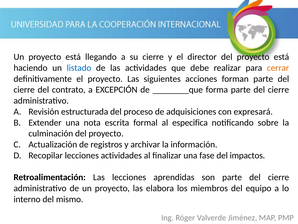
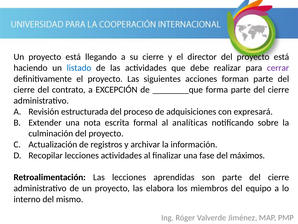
cerrar colour: orange -> purple
especifica: especifica -> analíticas
impactos: impactos -> máximos
